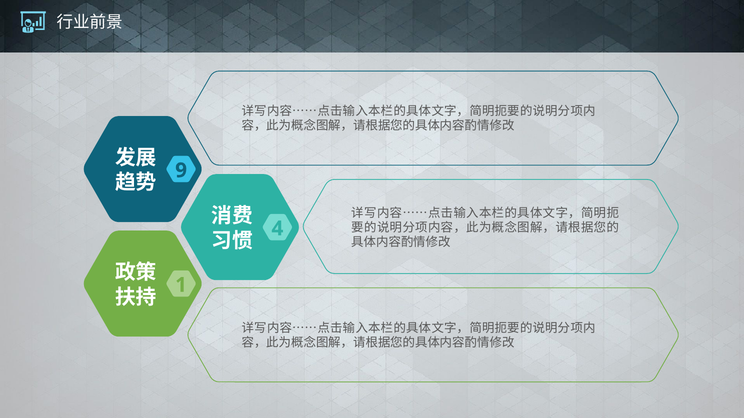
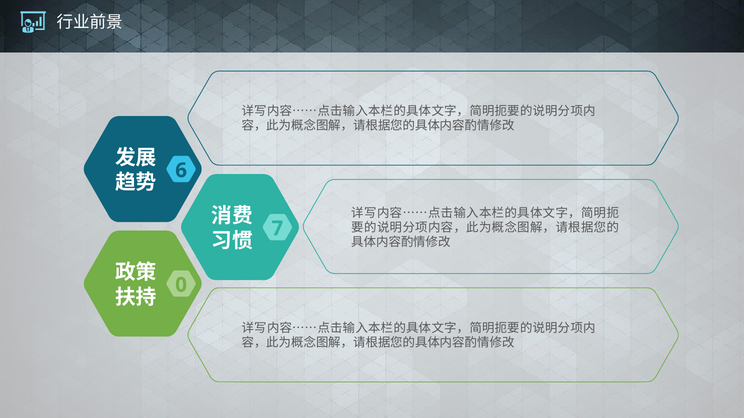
9: 9 -> 6
4: 4 -> 7
1: 1 -> 0
